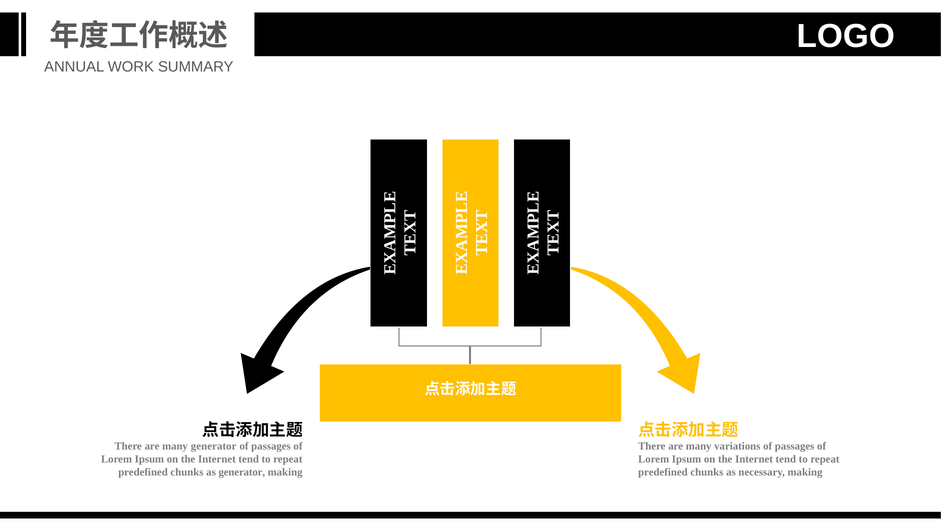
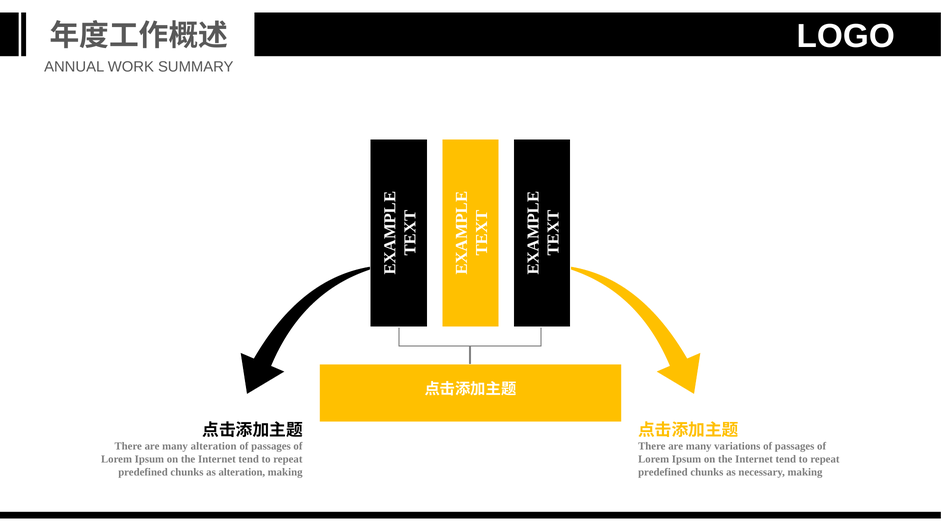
many generator: generator -> alteration
as generator: generator -> alteration
